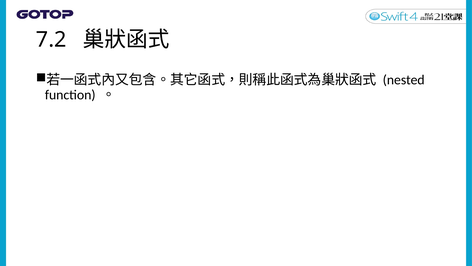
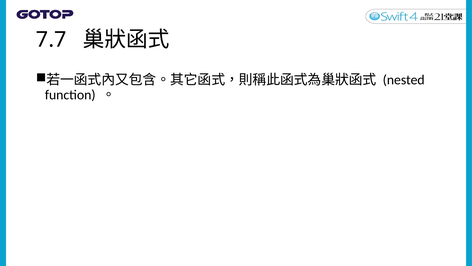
7.2: 7.2 -> 7.7
